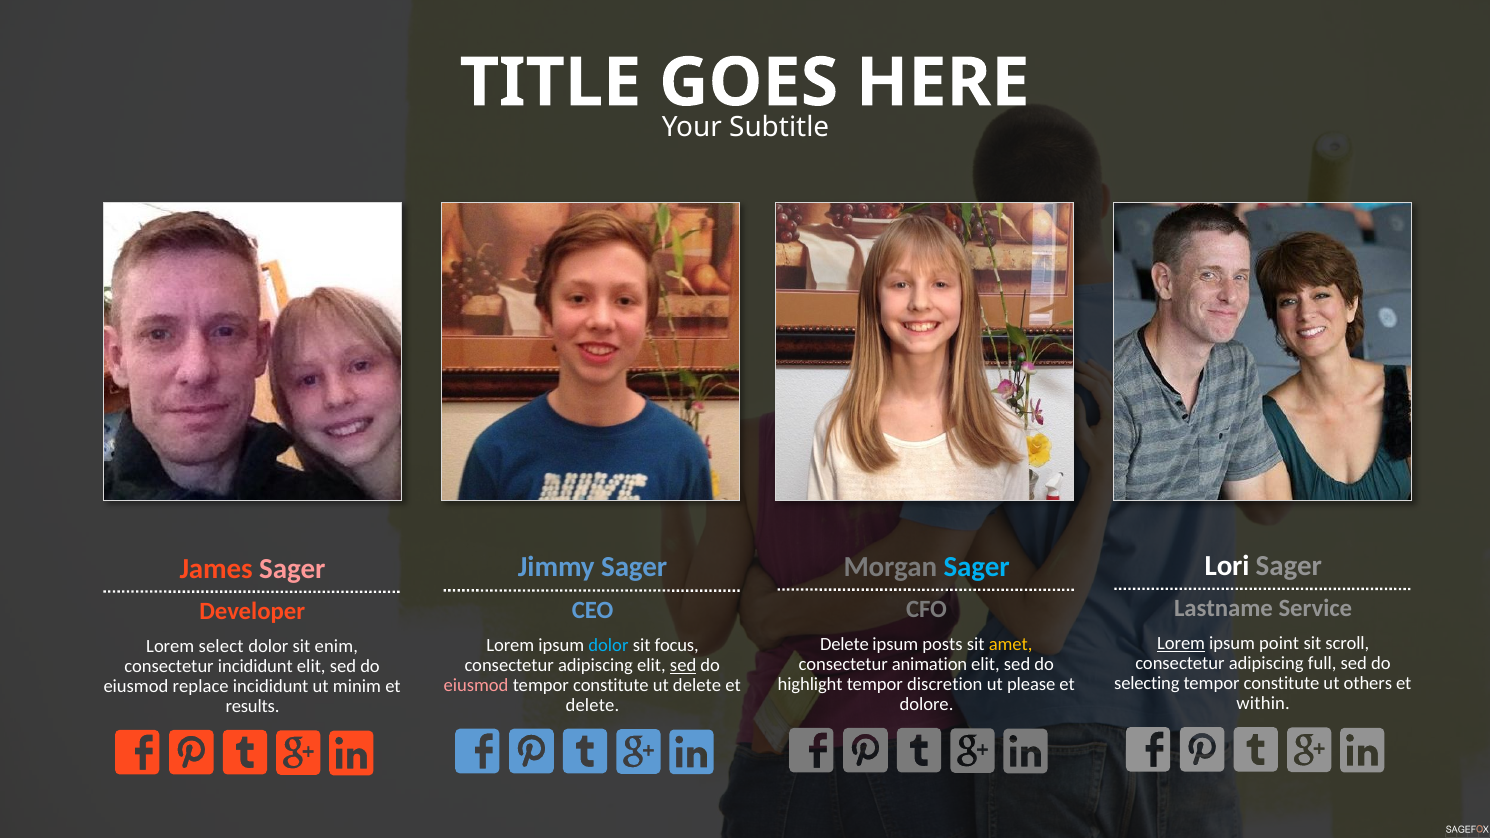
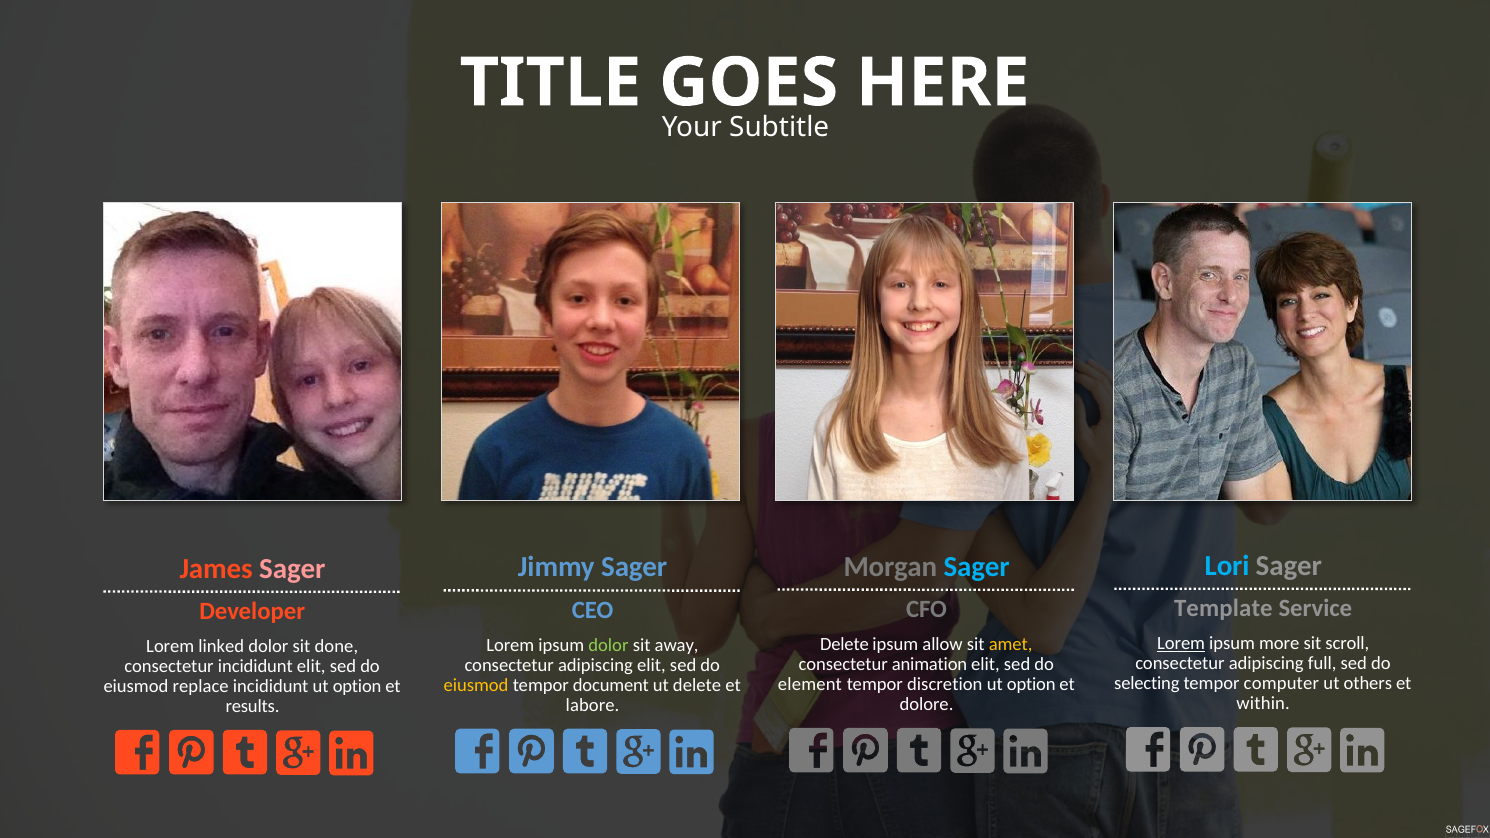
Lori colour: white -> light blue
Lastname: Lastname -> Template
point: point -> more
posts: posts -> allow
dolor at (608, 645) colour: light blue -> light green
focus: focus -> away
select: select -> linked
enim: enim -> done
sed at (683, 665) underline: present -> none
constitute at (1282, 684): constitute -> computer
highlight: highlight -> element
please at (1031, 685): please -> option
eiusmod at (476, 686) colour: pink -> yellow
constitute at (611, 686): constitute -> document
incididunt ut minim: minim -> option
delete at (592, 706): delete -> labore
